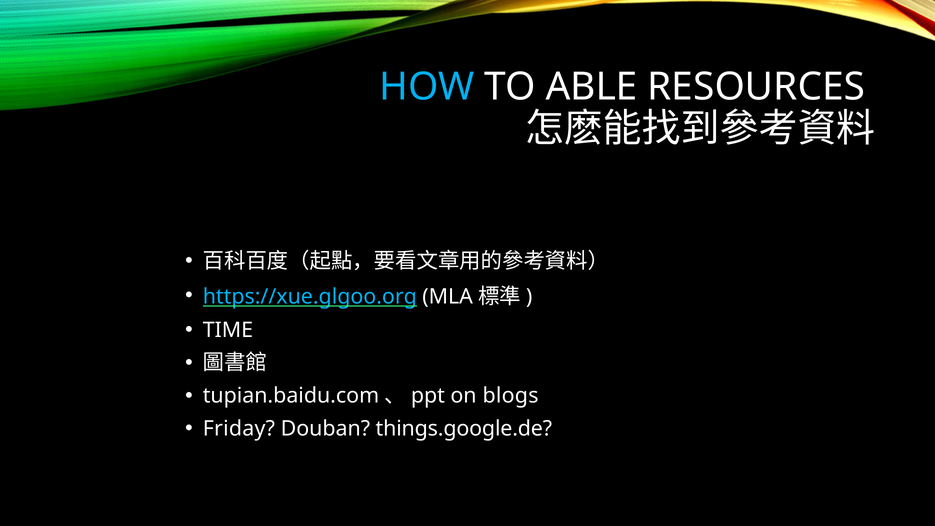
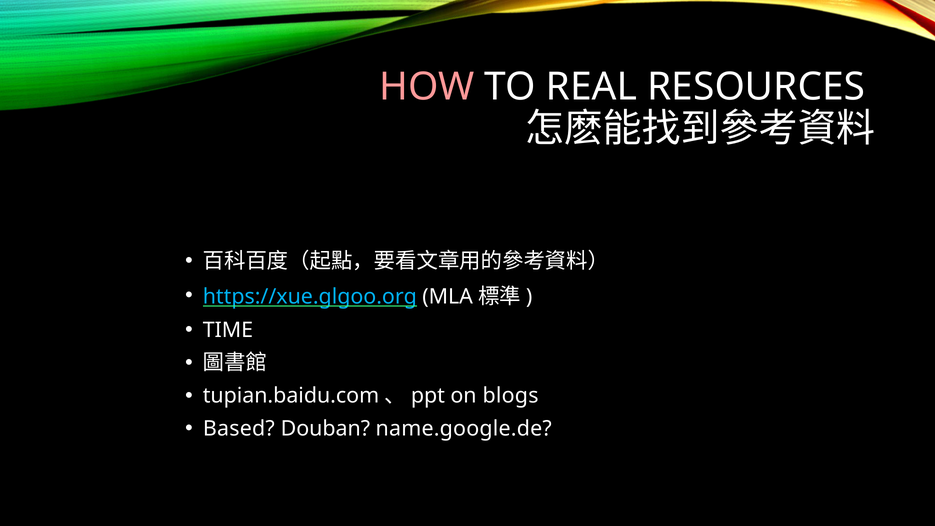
HOW colour: light blue -> pink
ABLE: ABLE -> REAL
Friday: Friday -> Based
things.google.de: things.google.de -> name.google.de
